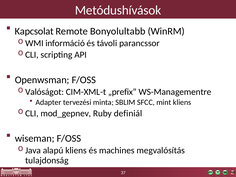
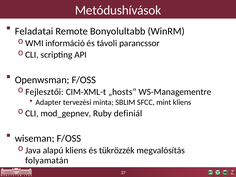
Kapcsolat: Kapcsolat -> Feladatai
Valóságot: Valóságot -> Fejlesztői
„prefix: „prefix -> „hosts
machines: machines -> tükrözzék
tulajdonság: tulajdonság -> folyamatán
